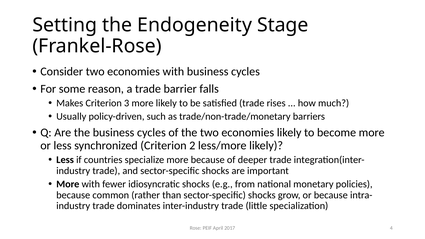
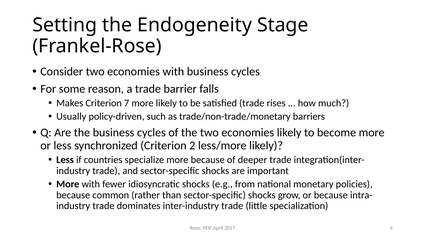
3: 3 -> 7
